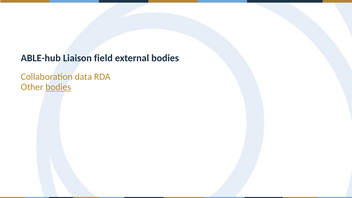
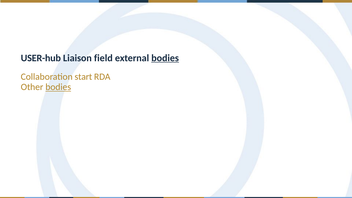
ABLE-hub: ABLE-hub -> USER-hub
bodies at (165, 58) underline: none -> present
data: data -> start
